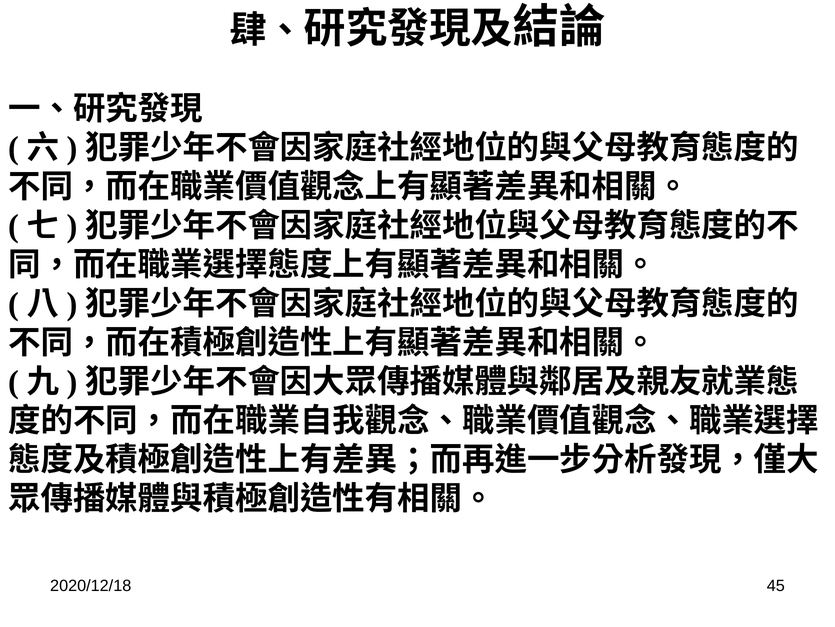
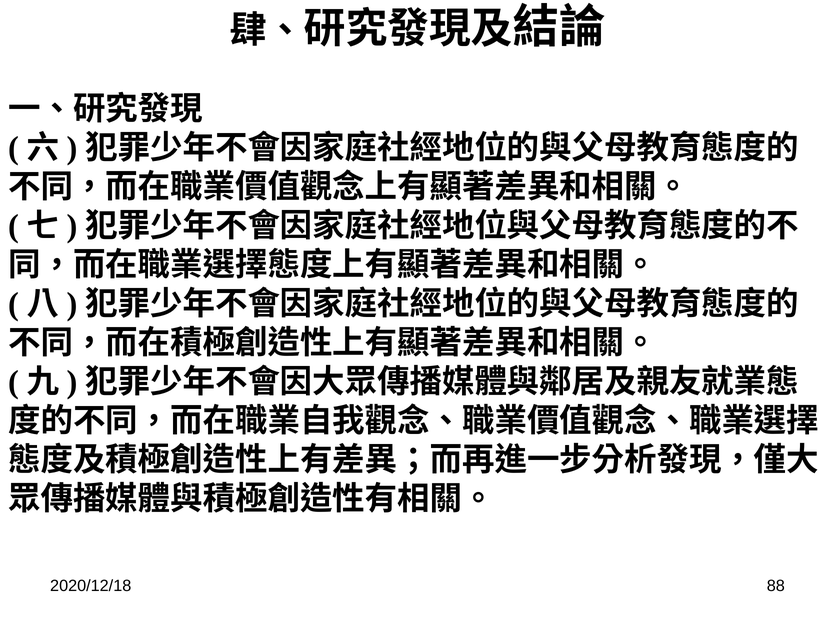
45: 45 -> 88
